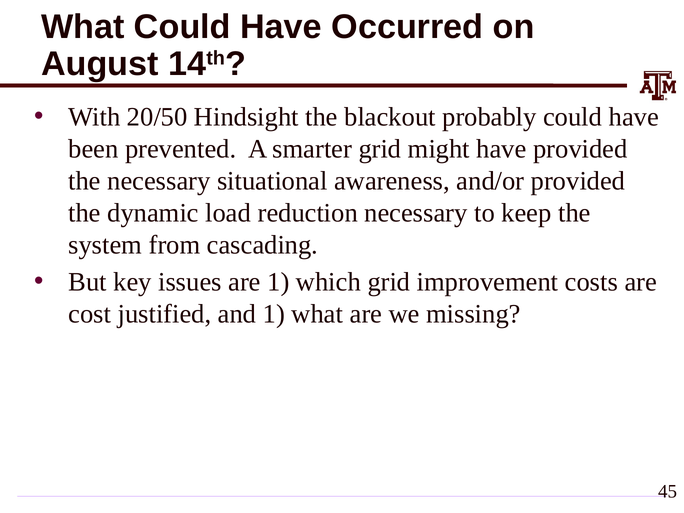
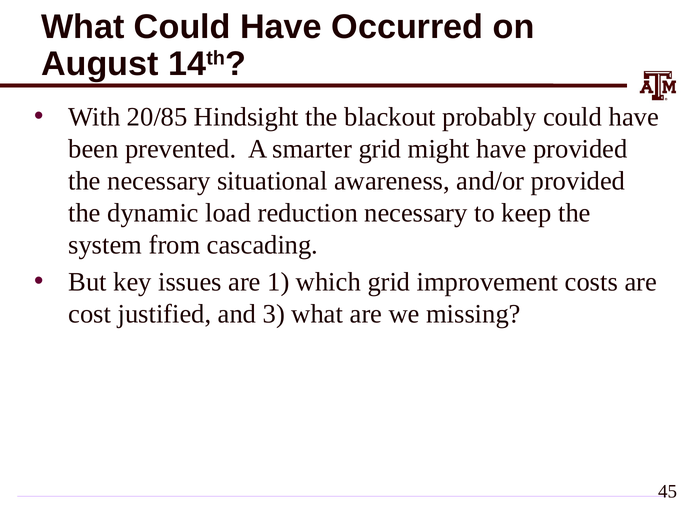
20/50: 20/50 -> 20/85
and 1: 1 -> 3
